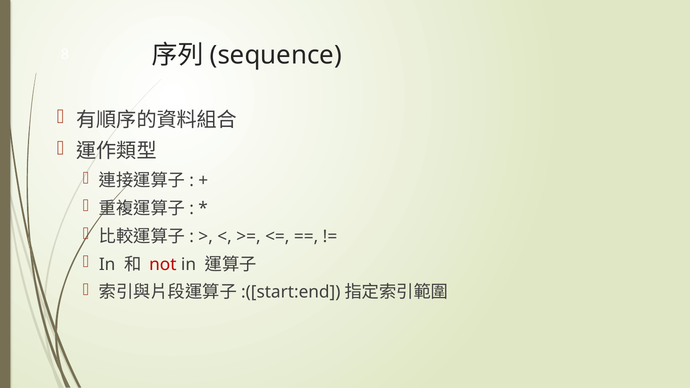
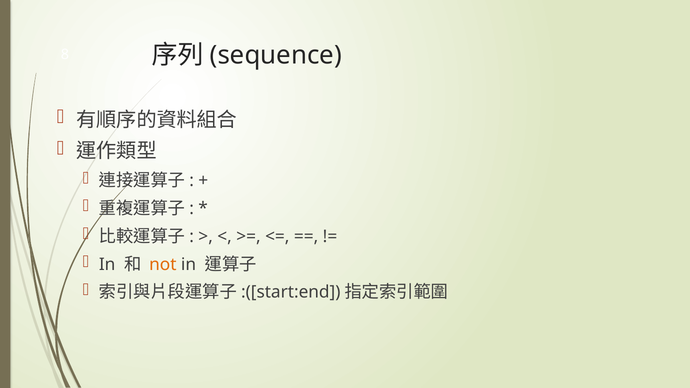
not colour: red -> orange
